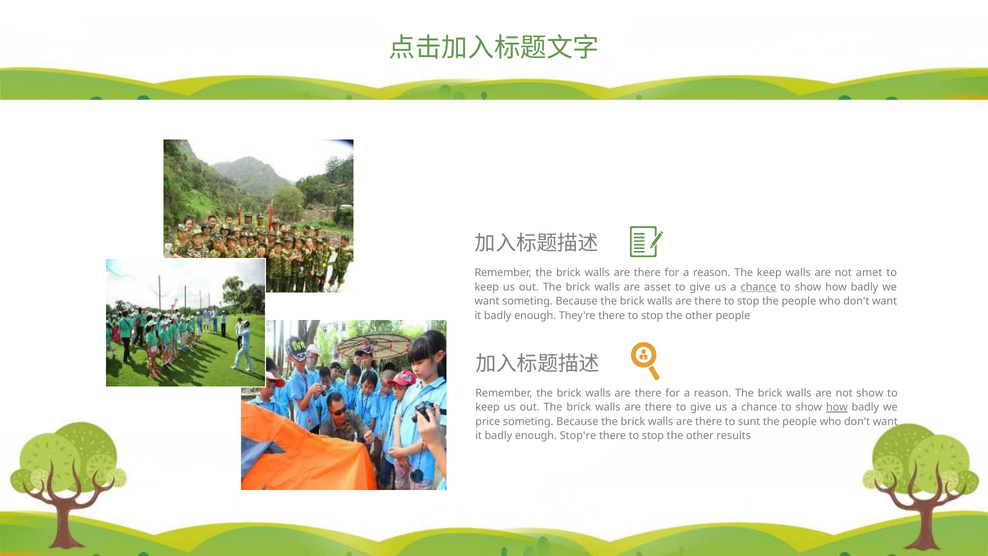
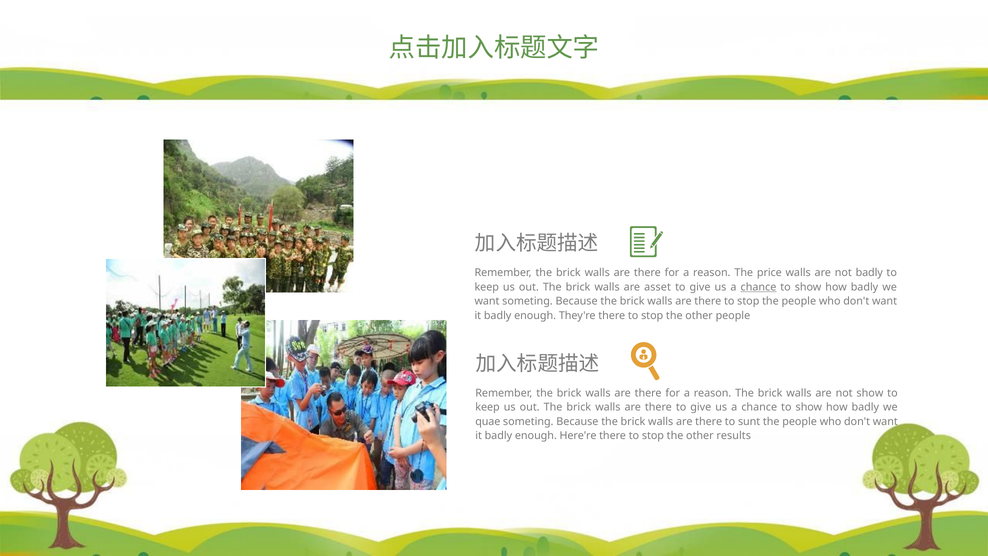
The keep: keep -> price
not amet: amet -> badly
how at (837, 407) underline: present -> none
price: price -> quae
Stop're: Stop're -> Here're
